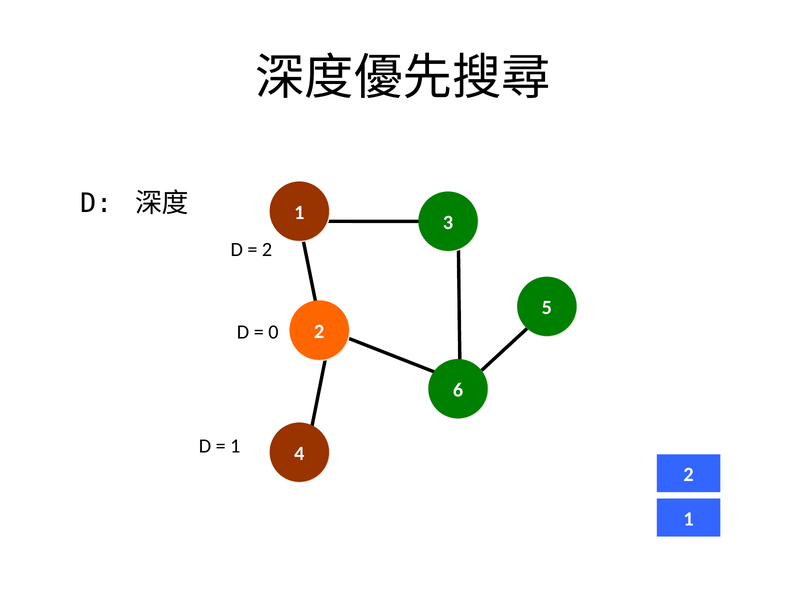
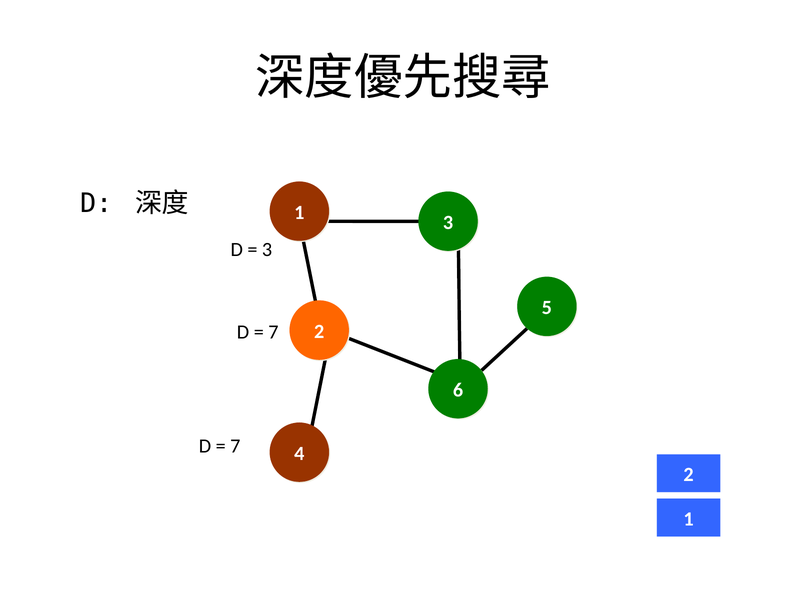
2 at (267, 250): 2 -> 3
0 at (273, 332): 0 -> 7
1 at (235, 447): 1 -> 7
